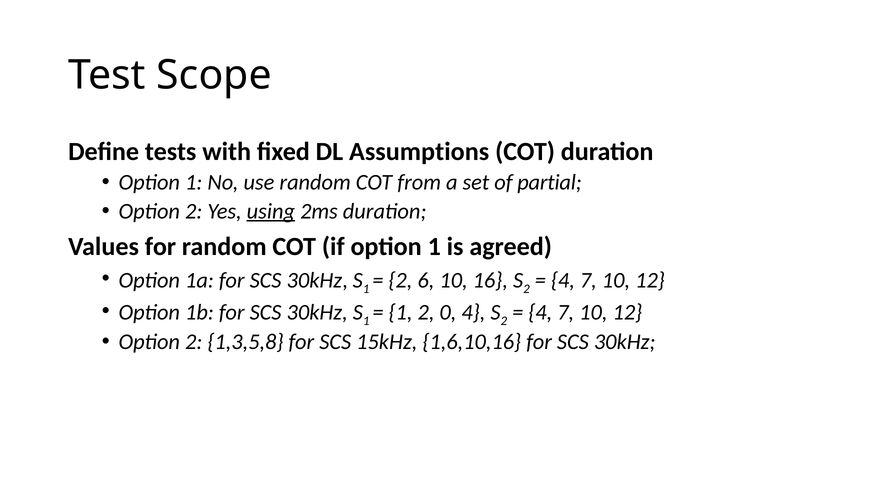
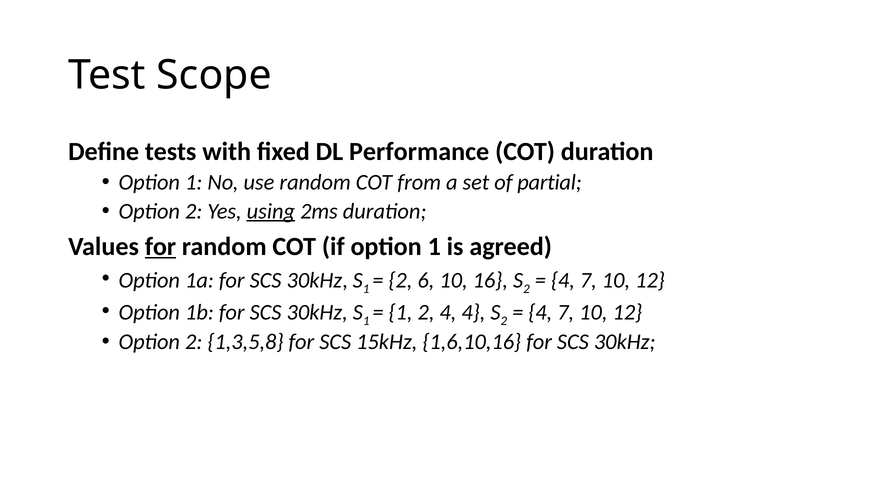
Assumptions: Assumptions -> Performance
for at (160, 246) underline: none -> present
2 0: 0 -> 4
